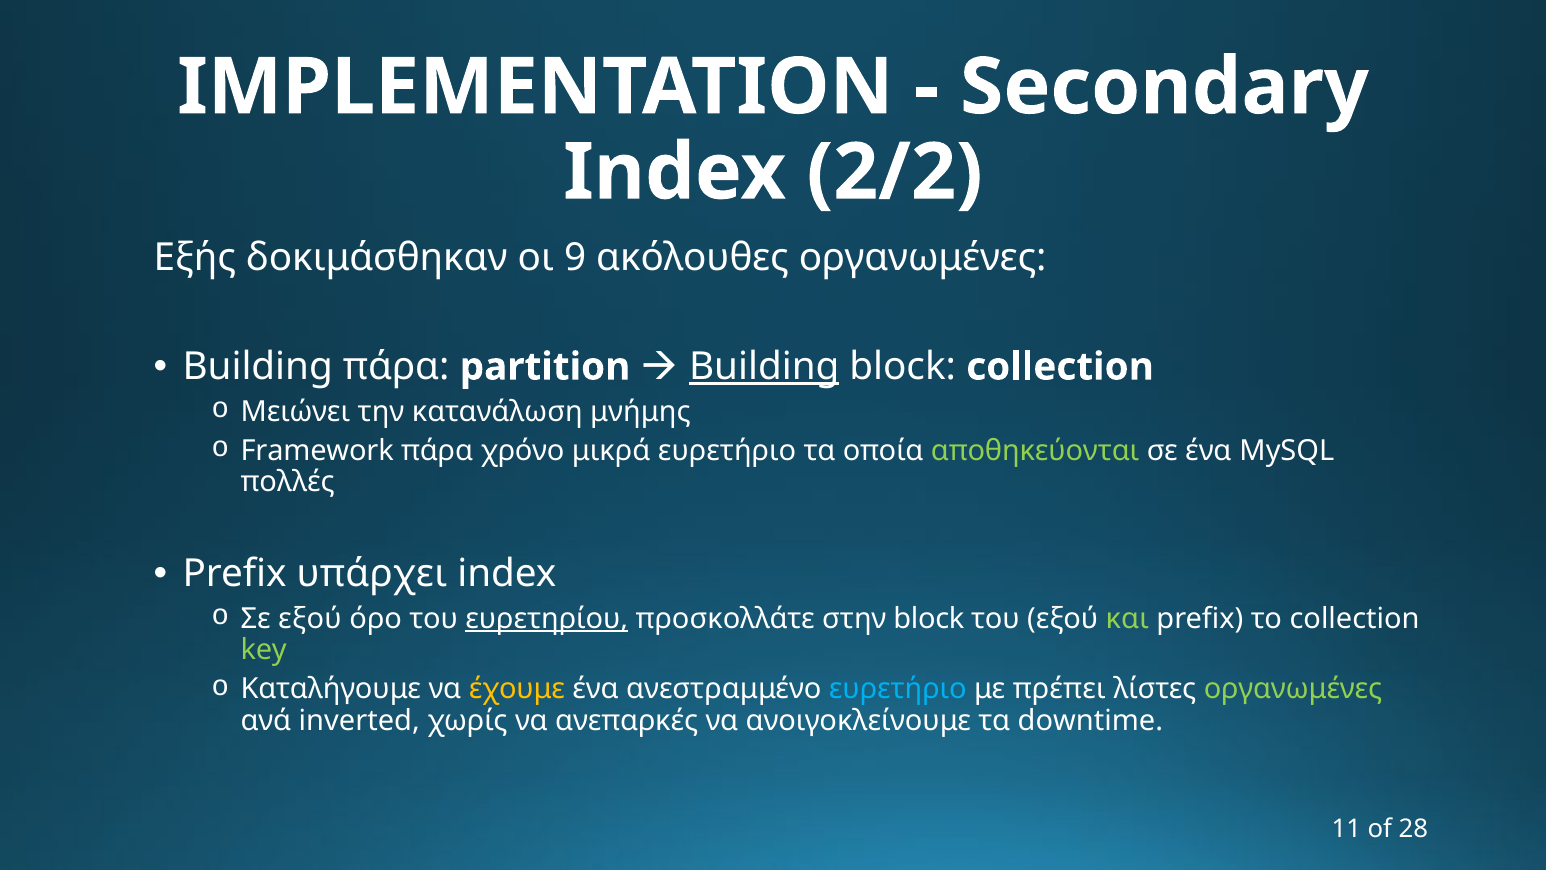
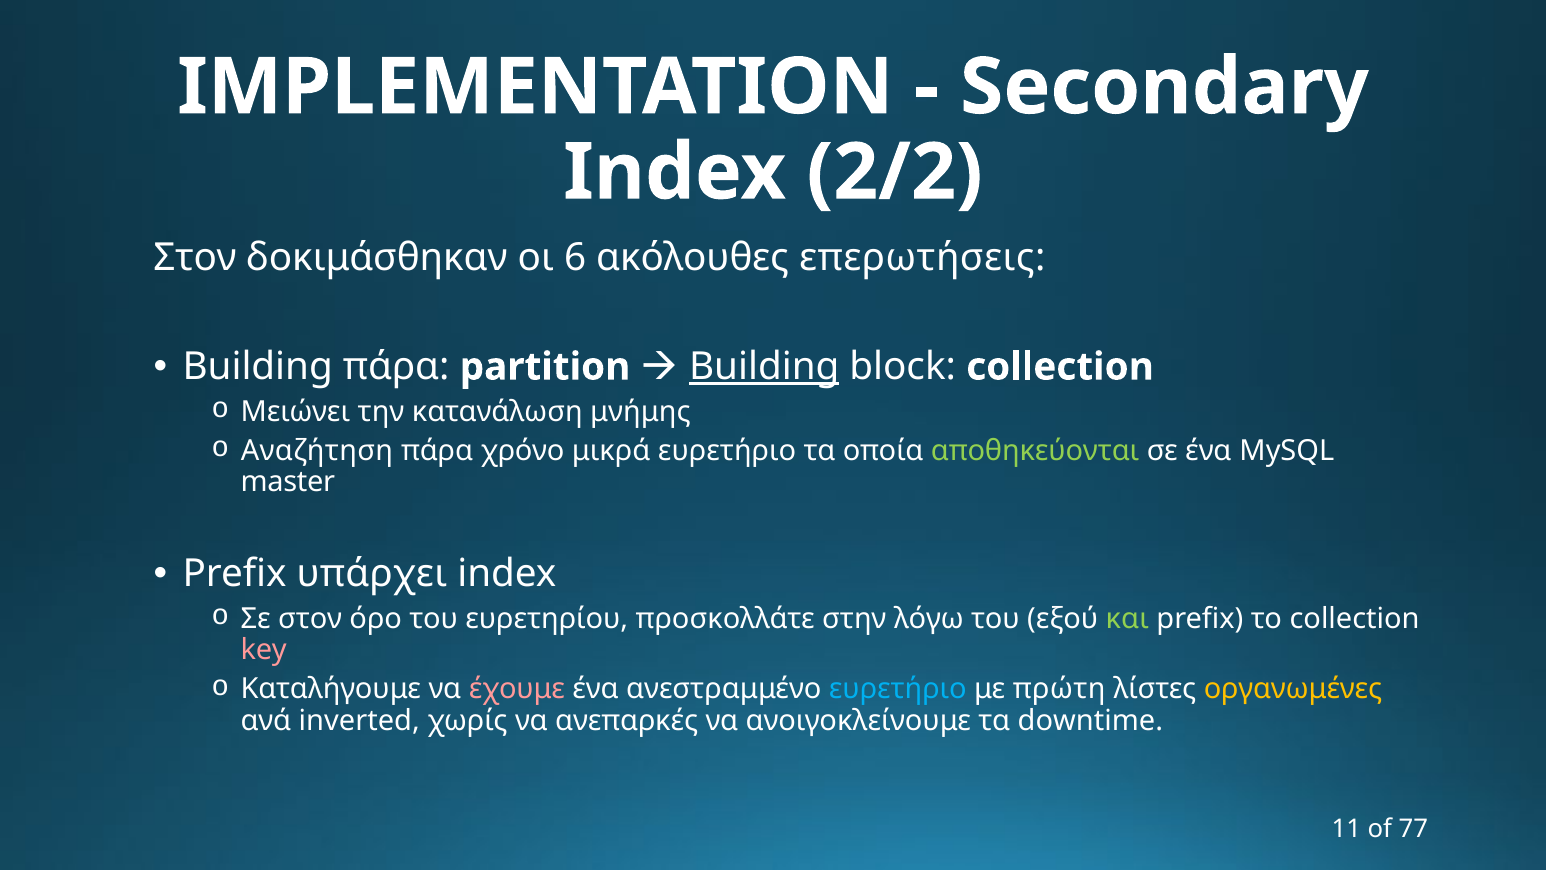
Εξής at (195, 258): Εξής -> Στον
9: 9 -> 6
ακόλουθες οργανωμένες: οργανωμένες -> επερωτήσεις
Framework: Framework -> Αναζήτηση
πολλές: πολλές -> master
Σε εξού: εξού -> στον
ευρετηρίου underline: present -> none
στην block: block -> λόγω
key colour: light green -> pink
έχουμε colour: yellow -> pink
πρέπει: πρέπει -> πρώτη
οργανωμένες at (1293, 689) colour: light green -> yellow
28: 28 -> 77
